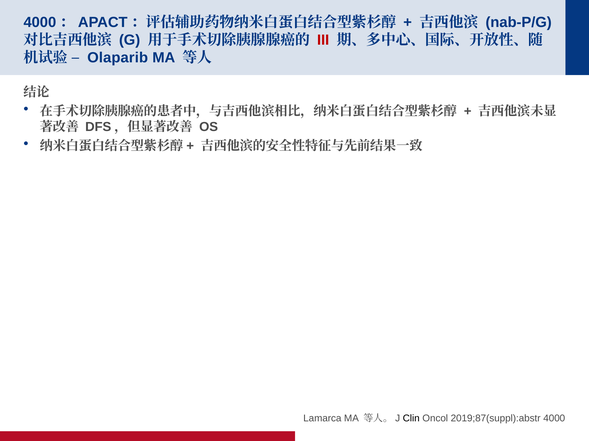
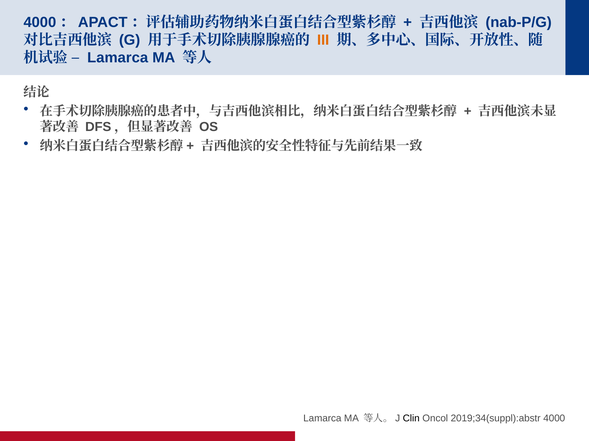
III colour: red -> orange
Olaparib at (118, 58): Olaparib -> Lamarca
2019;87(suppl):abstr: 2019;87(suppl):abstr -> 2019;34(suppl):abstr
